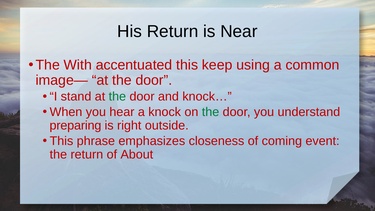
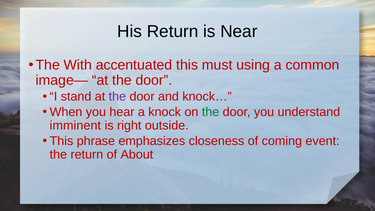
keep: keep -> must
the at (117, 97) colour: green -> purple
preparing: preparing -> imminent
